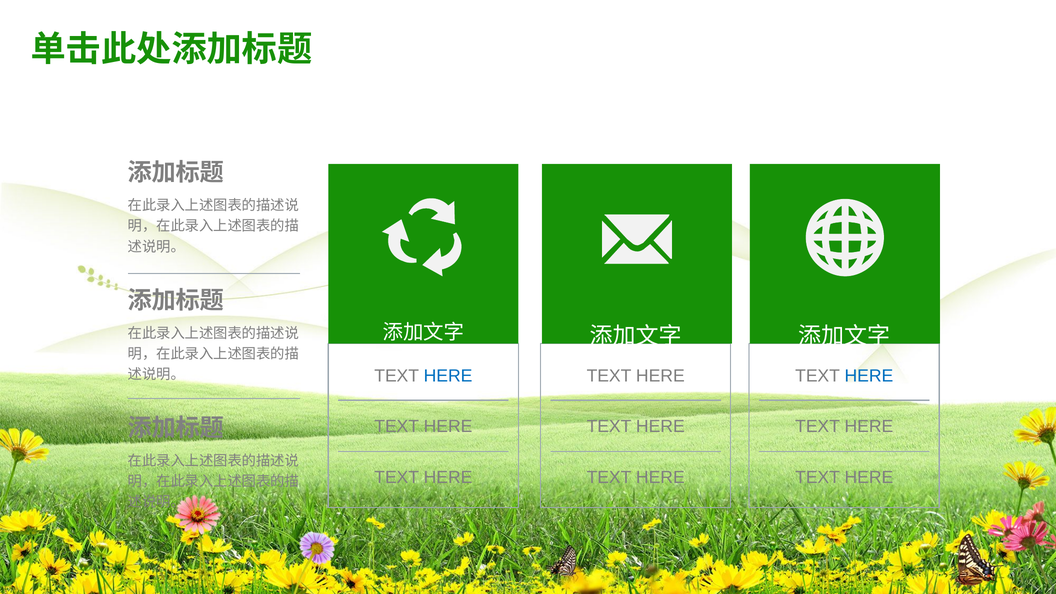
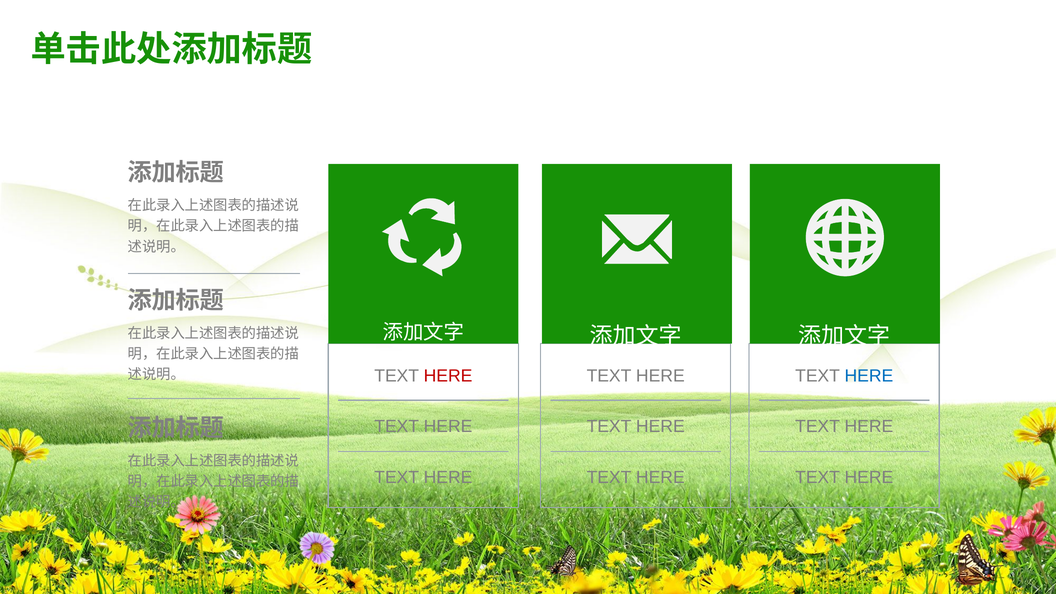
HERE at (448, 376) colour: blue -> red
